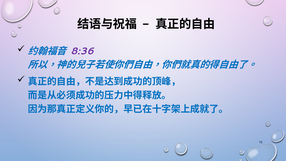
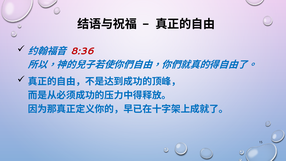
8:36 colour: purple -> red
